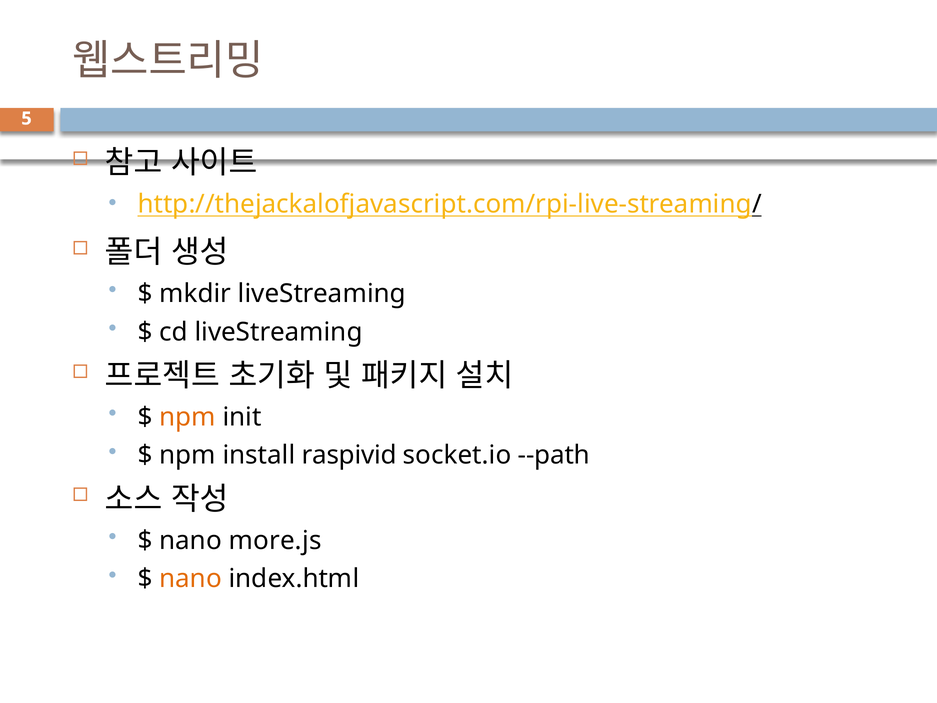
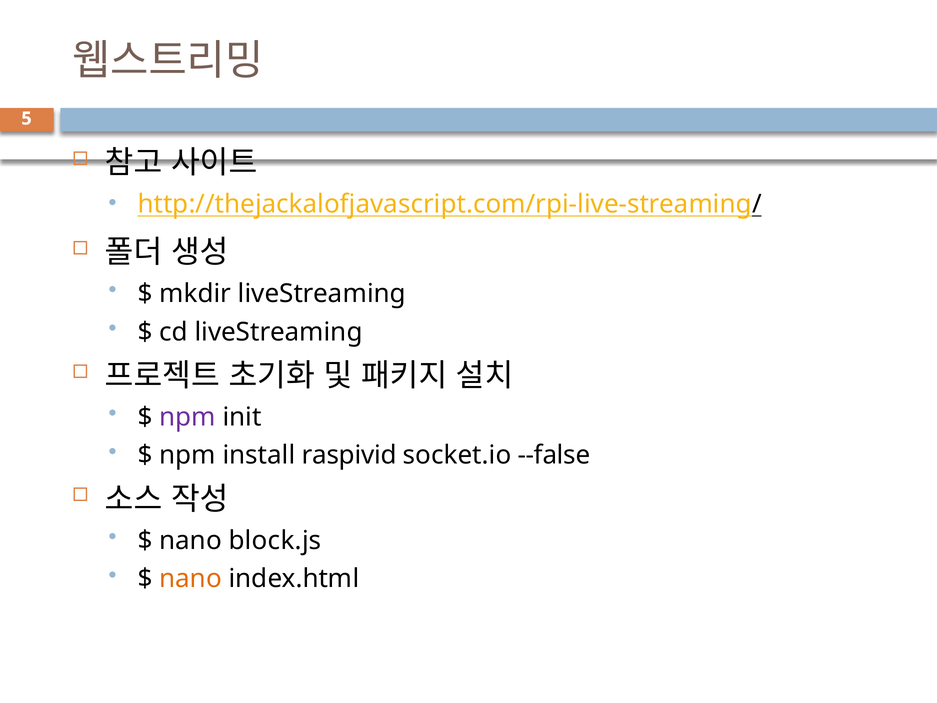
npm at (187, 417) colour: orange -> purple
--path: --path -> --false
more.js: more.js -> block.js
